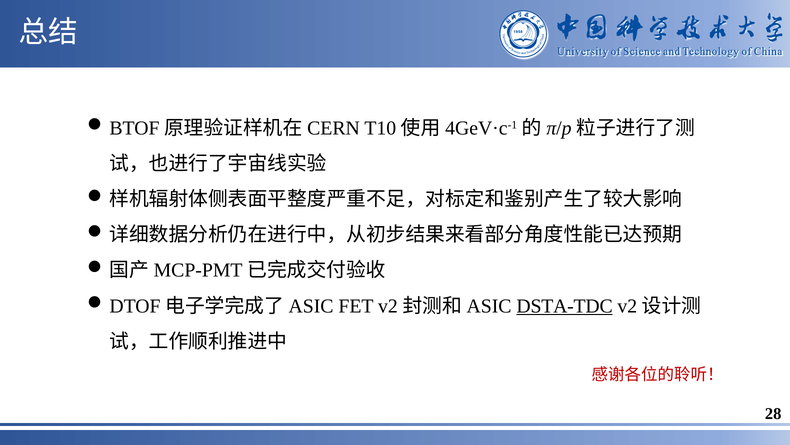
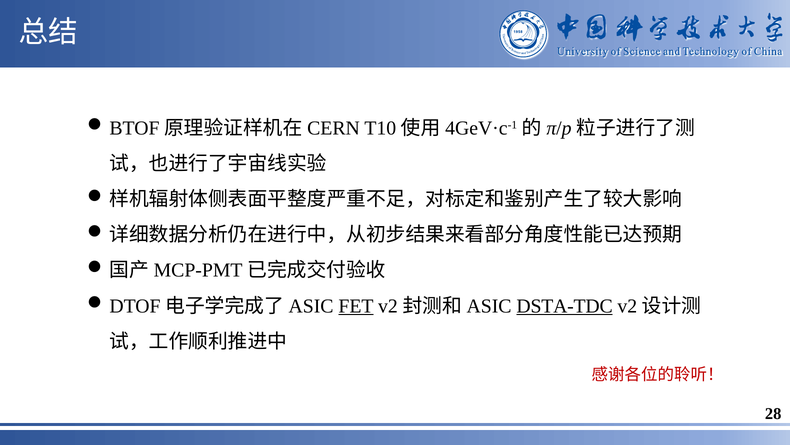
FET underline: none -> present
